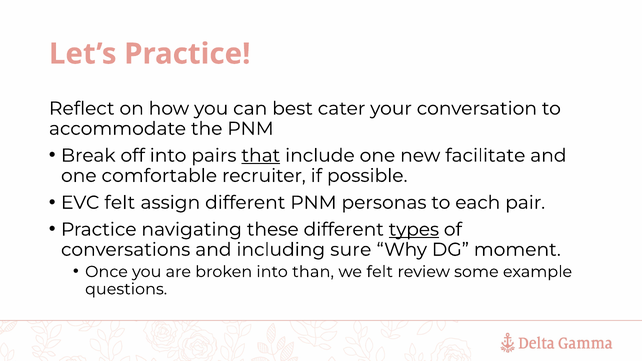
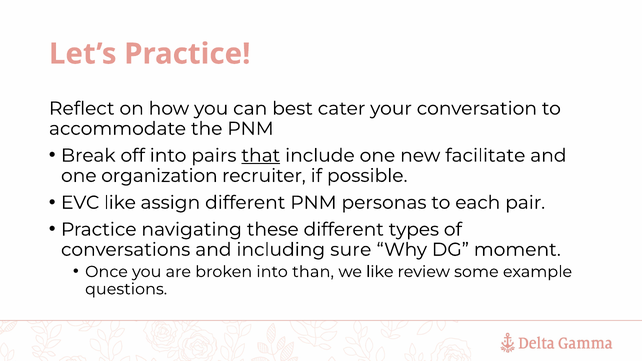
comfortable: comfortable -> organization
EVC felt: felt -> like
types underline: present -> none
we felt: felt -> like
